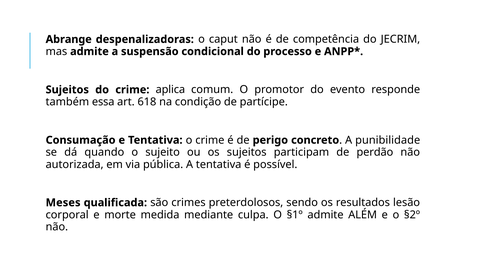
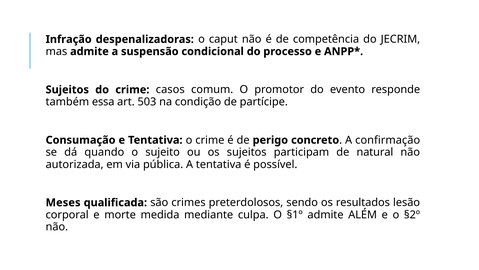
Abrange: Abrange -> Infração
aplica: aplica -> casos
618: 618 -> 503
punibilidade: punibilidade -> confirmação
perdão: perdão -> natural
